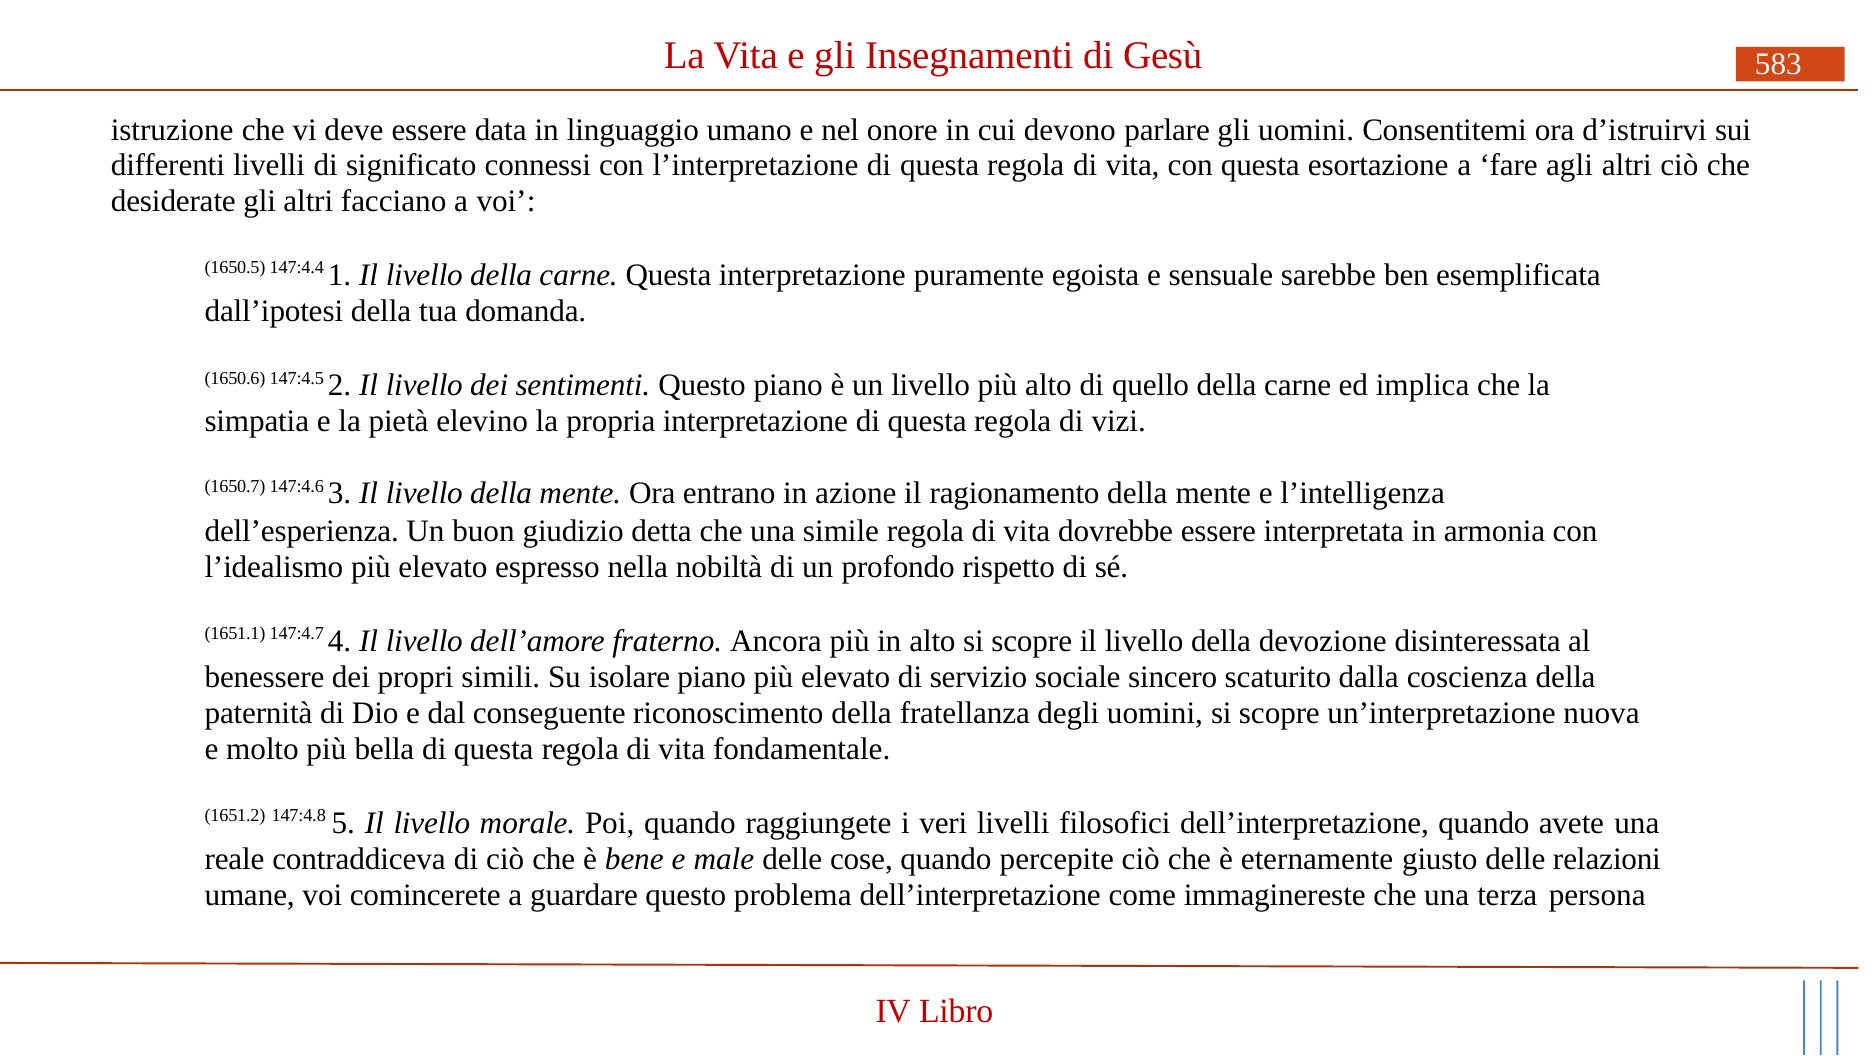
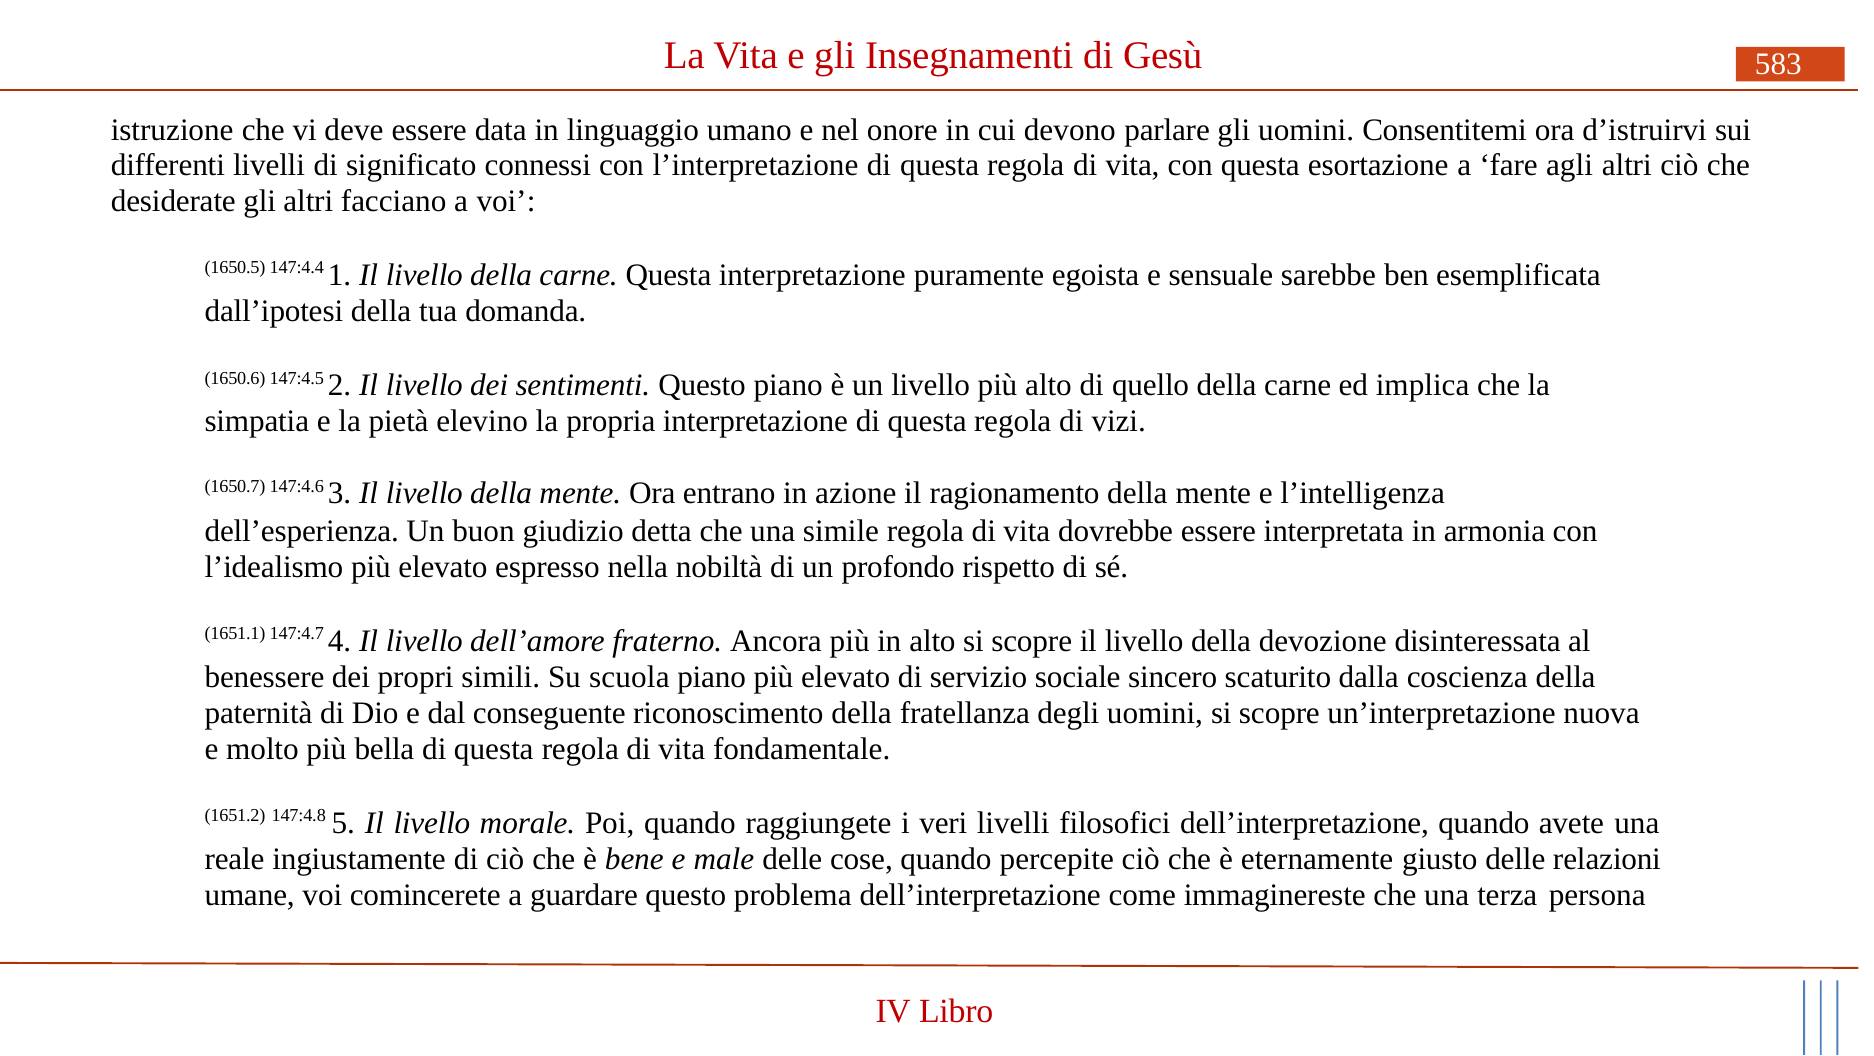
isolare: isolare -> scuola
contraddiceva: contraddiceva -> ingiustamente
